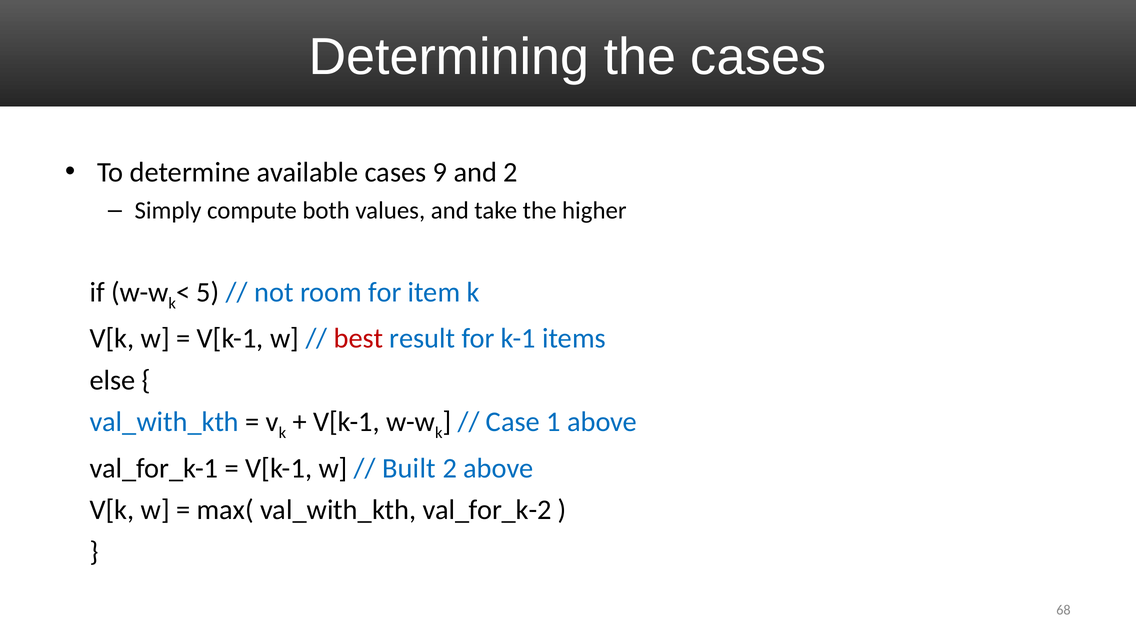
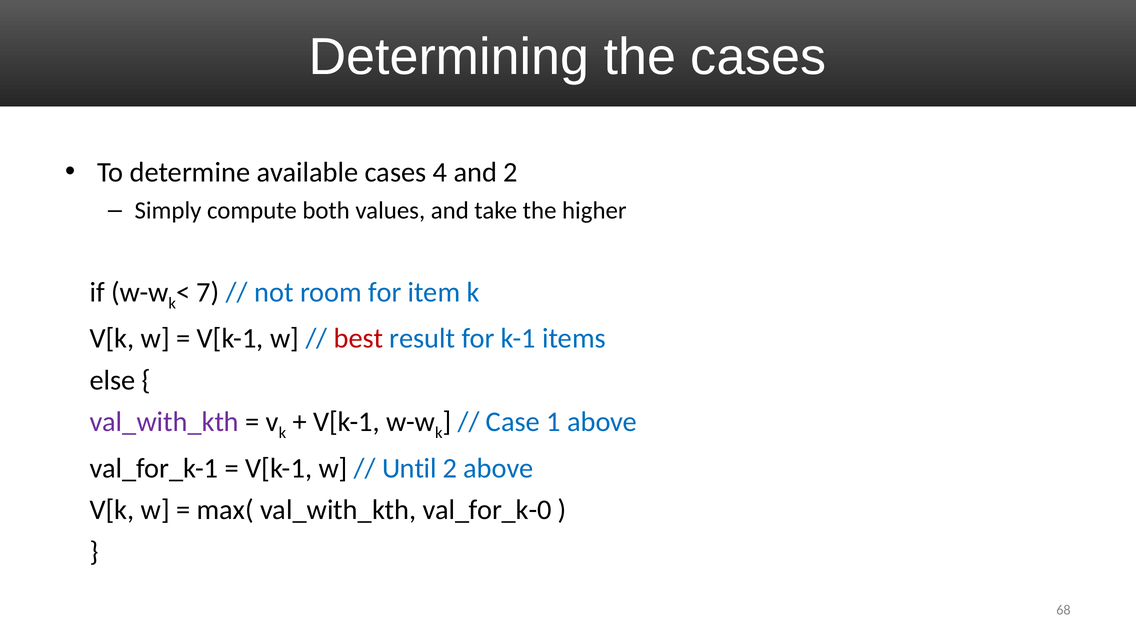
9: 9 -> 4
5: 5 -> 7
val_with_kth at (164, 422) colour: blue -> purple
Built: Built -> Until
val_for_k-2: val_for_k-2 -> val_for_k-0
